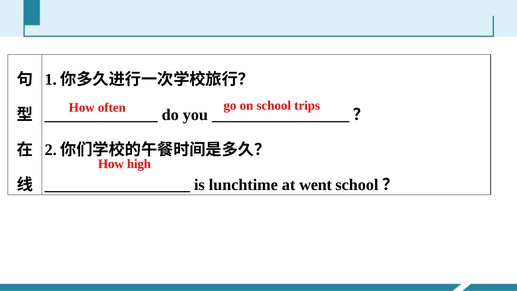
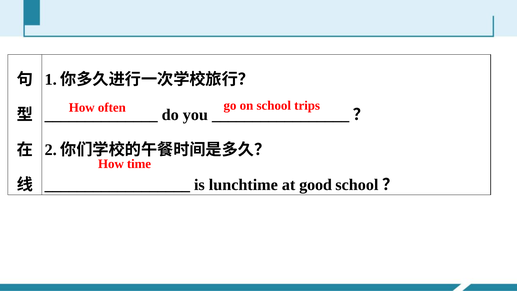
high: high -> time
went: went -> good
